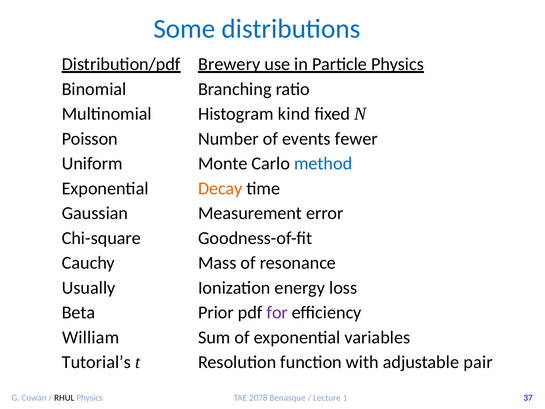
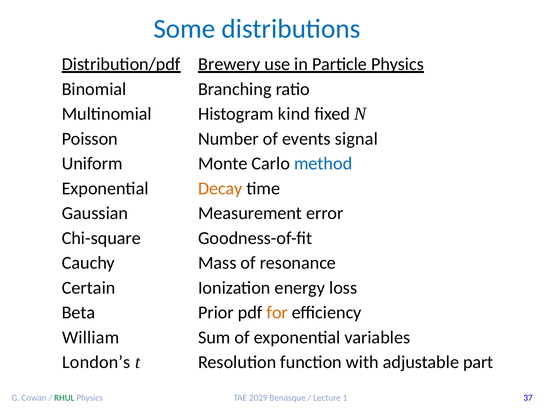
fewer: fewer -> signal
Usually: Usually -> Certain
for colour: purple -> orange
Tutorial’s: Tutorial’s -> London’s
pair: pair -> part
RHUL colour: black -> green
2078: 2078 -> 2029
